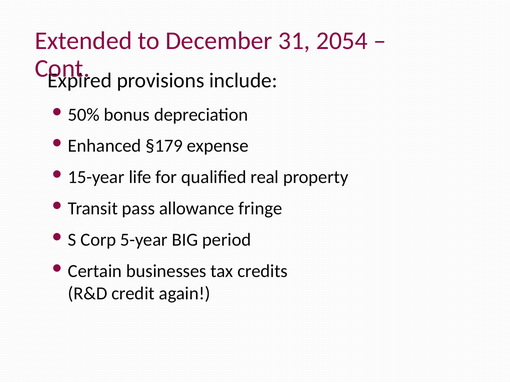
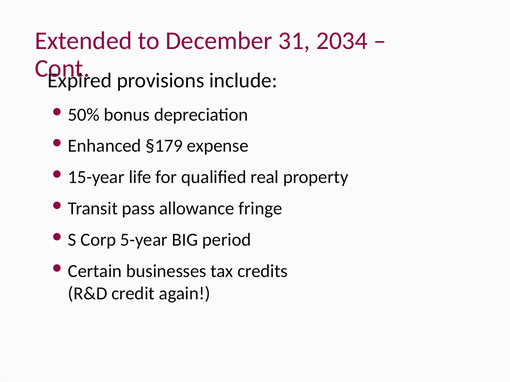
2054: 2054 -> 2034
